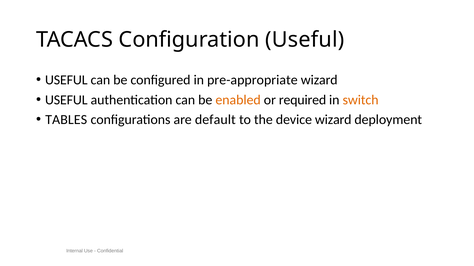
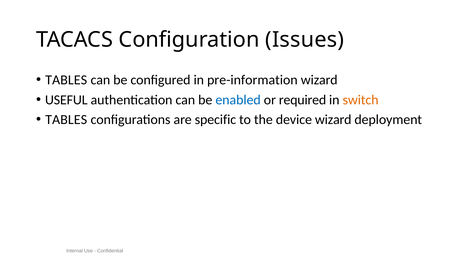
Configuration Useful: Useful -> Issues
USEFUL at (66, 80): USEFUL -> TABLES
pre-appropriate: pre-appropriate -> pre-information
enabled colour: orange -> blue
default: default -> specific
